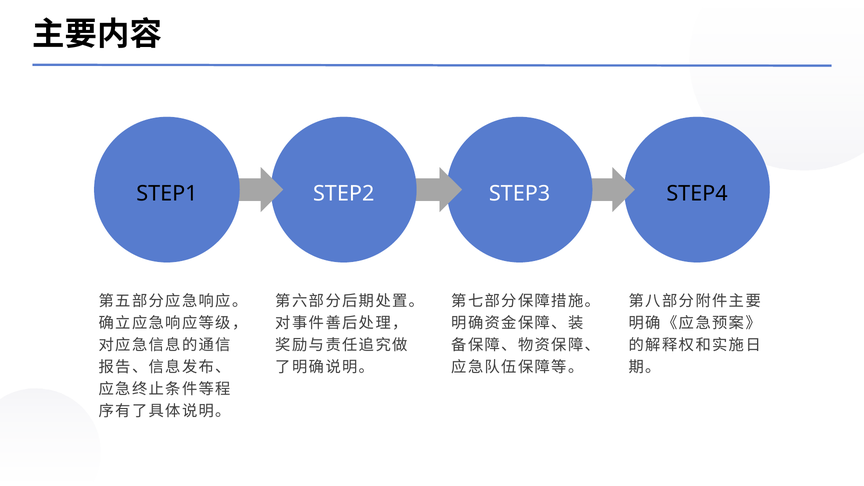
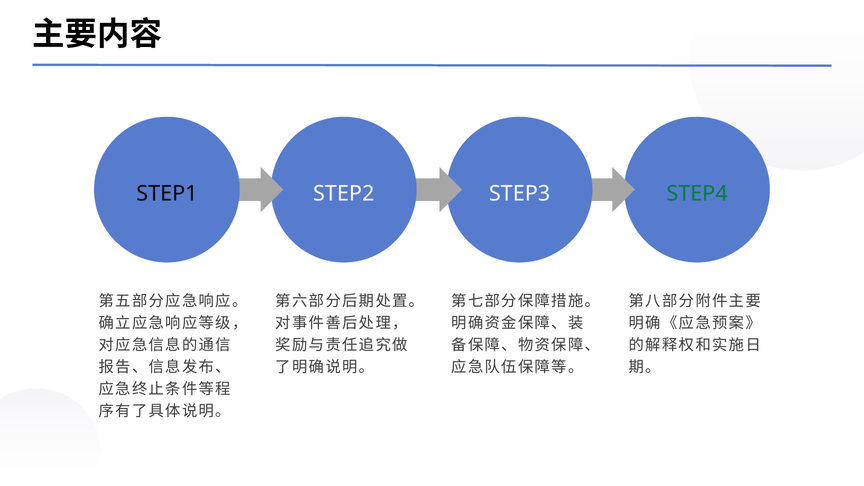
STEP4 colour: black -> green
